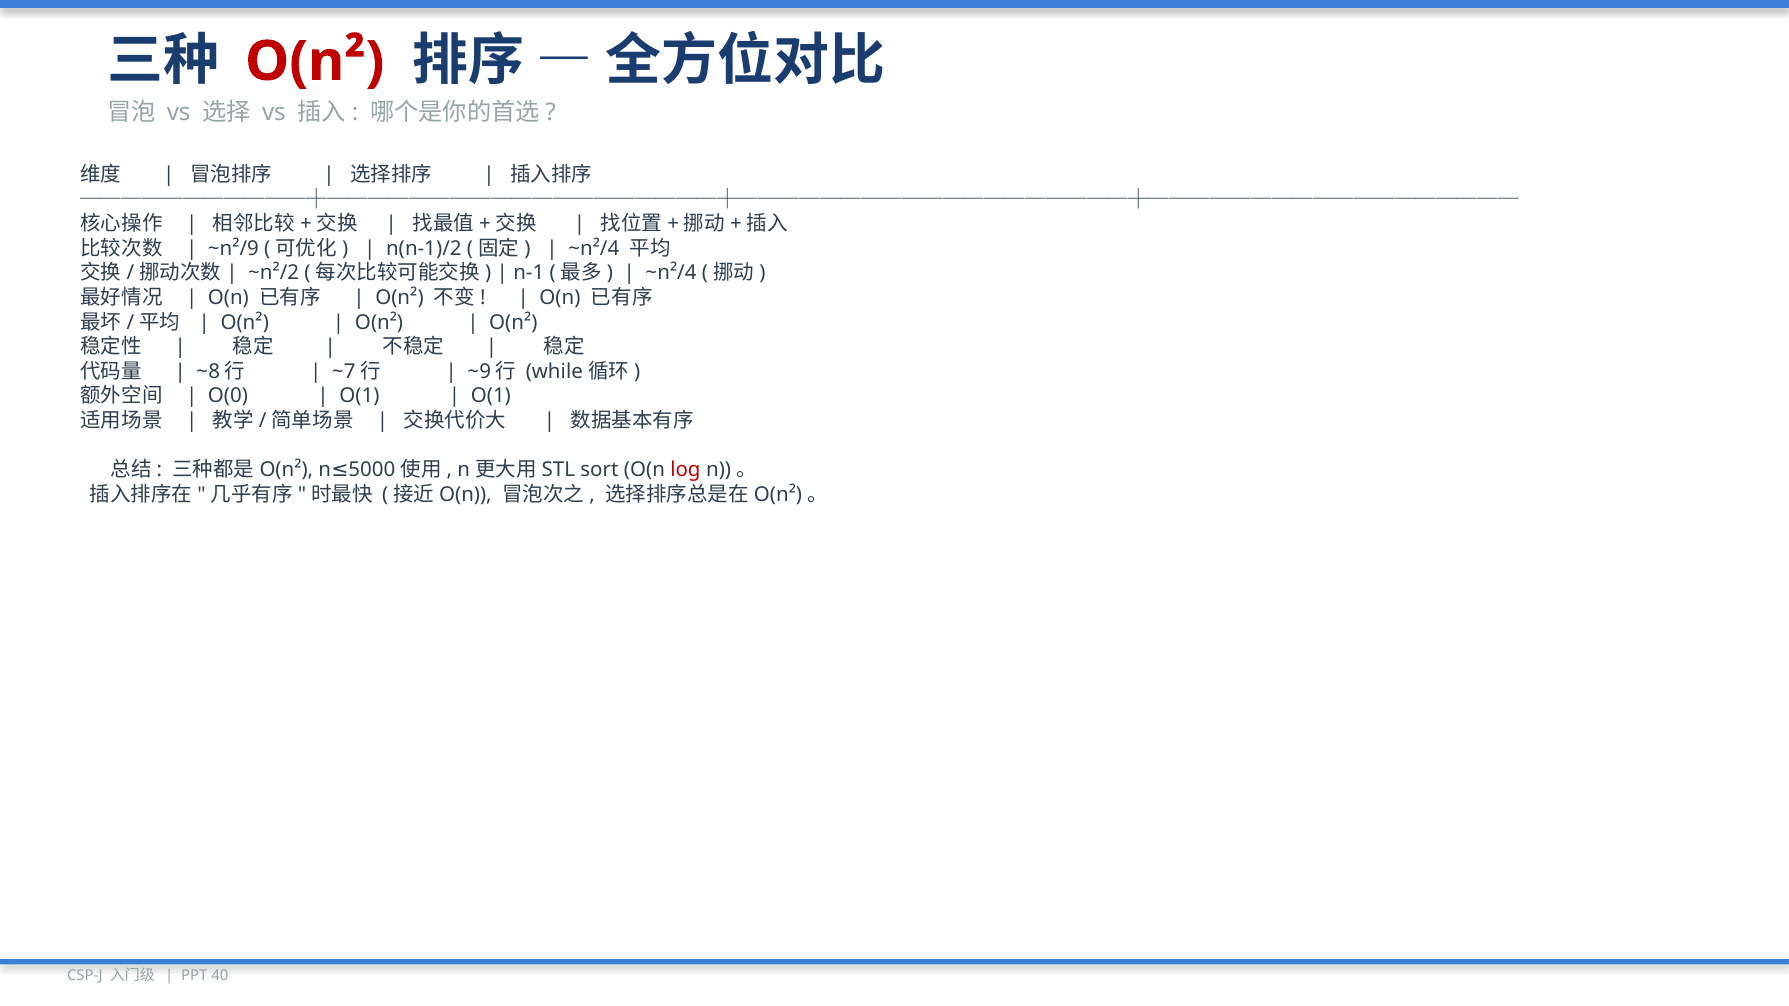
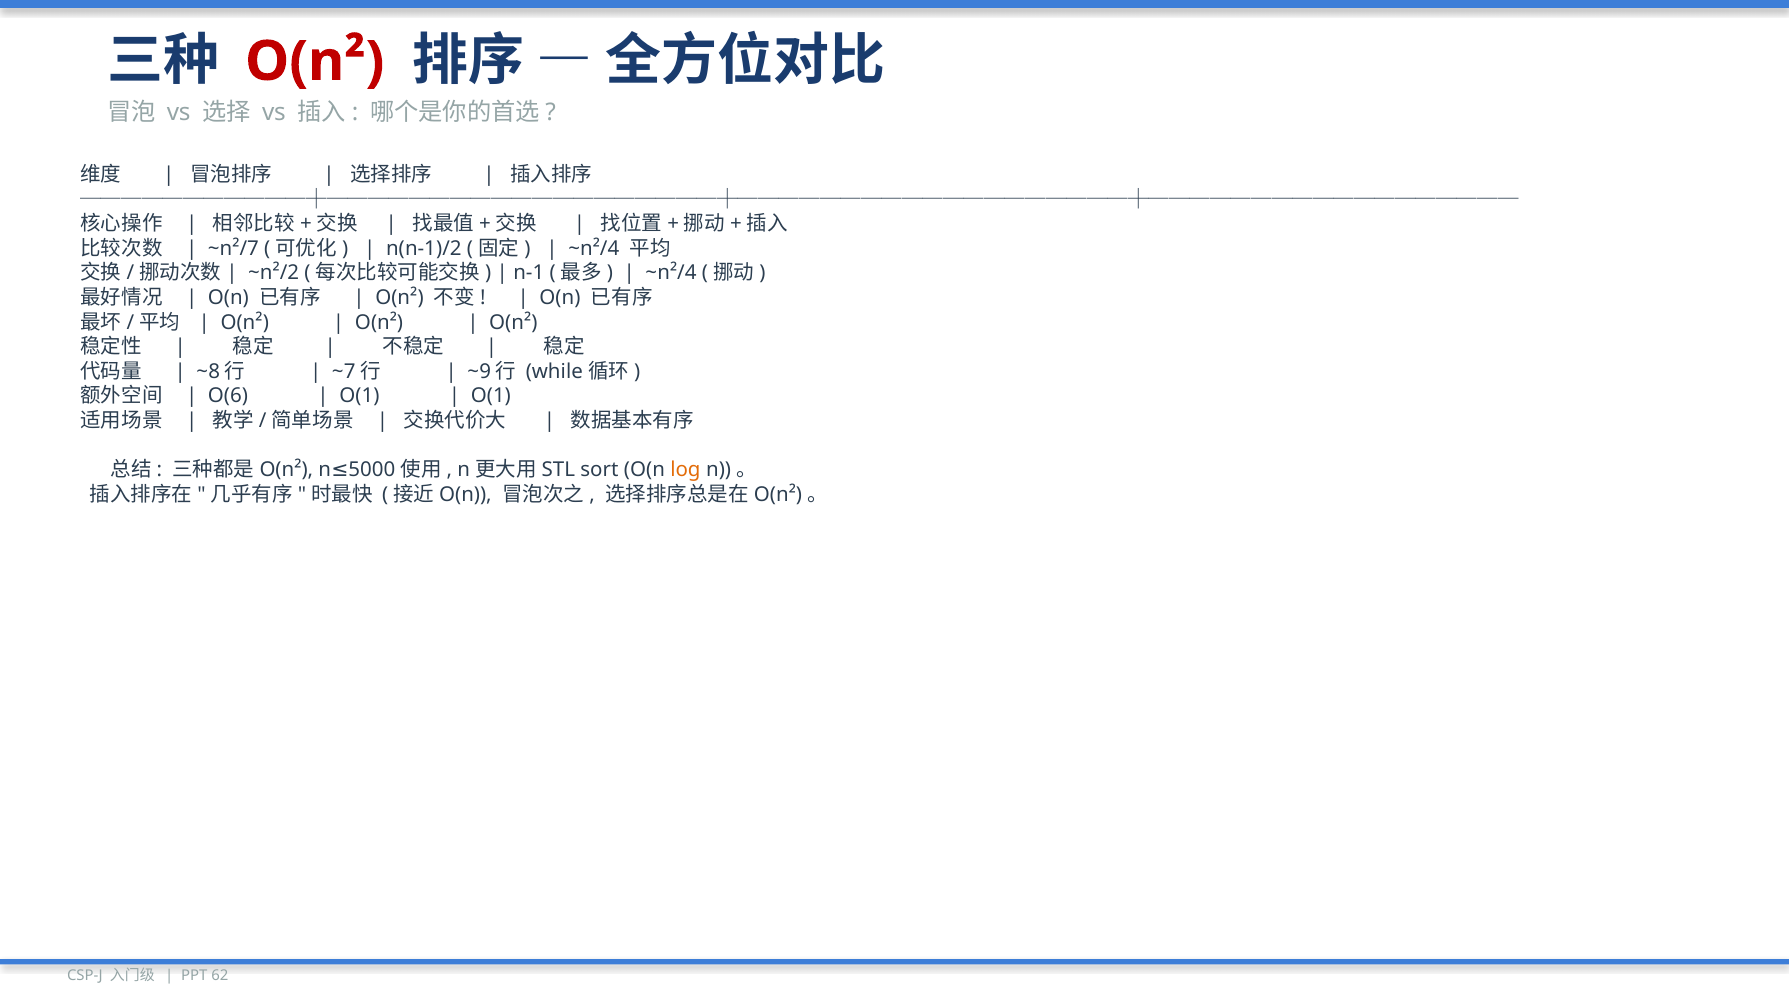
~n²/9: ~n²/9 -> ~n²/7
O(0: O(0 -> O(6
log colour: red -> orange
40: 40 -> 62
